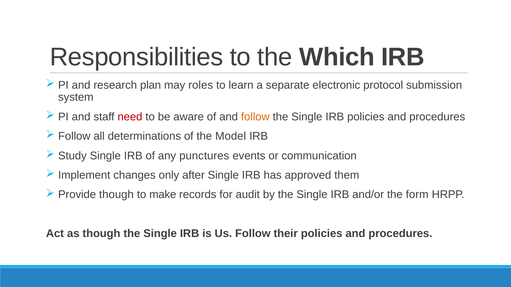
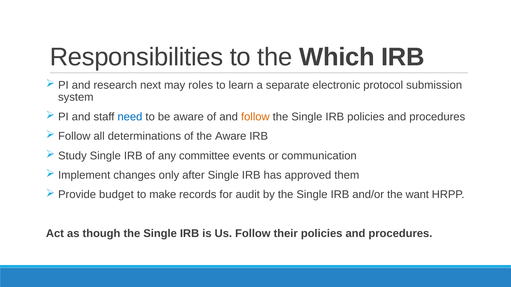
plan: plan -> next
need colour: red -> blue
the Model: Model -> Aware
punctures: punctures -> committee
Provide though: though -> budget
form: form -> want
